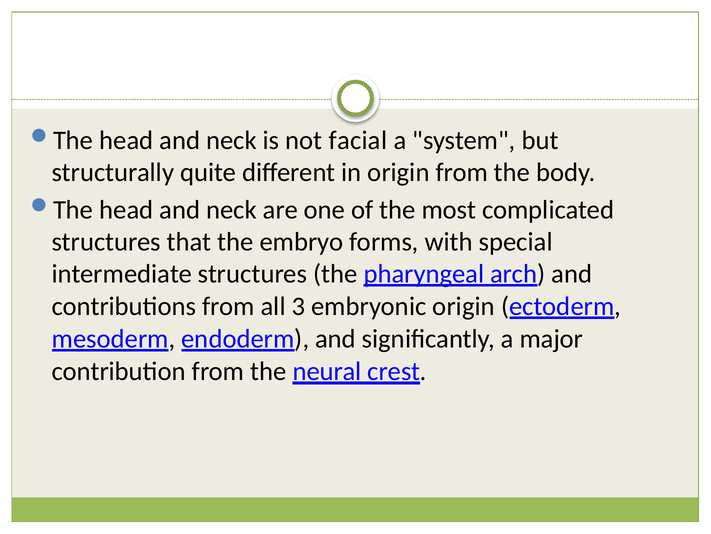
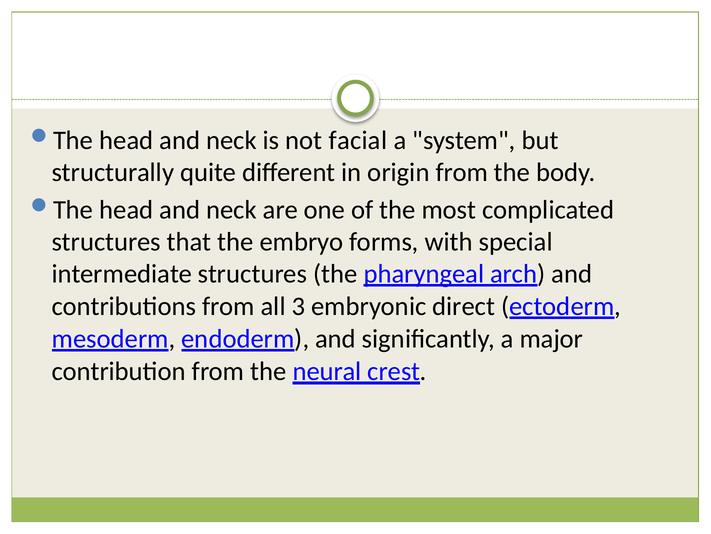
embryonic origin: origin -> direct
